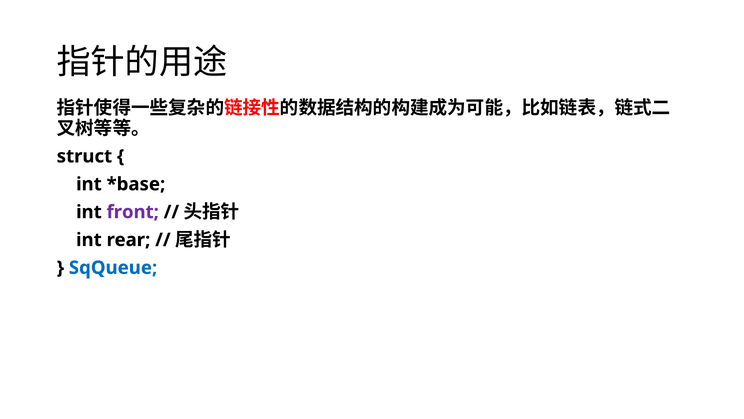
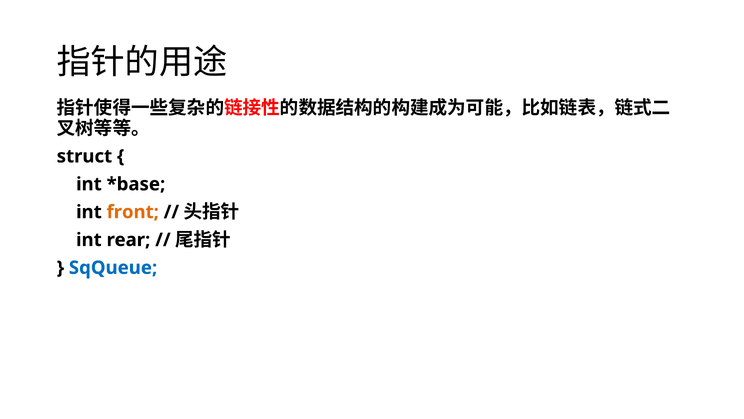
front colour: purple -> orange
